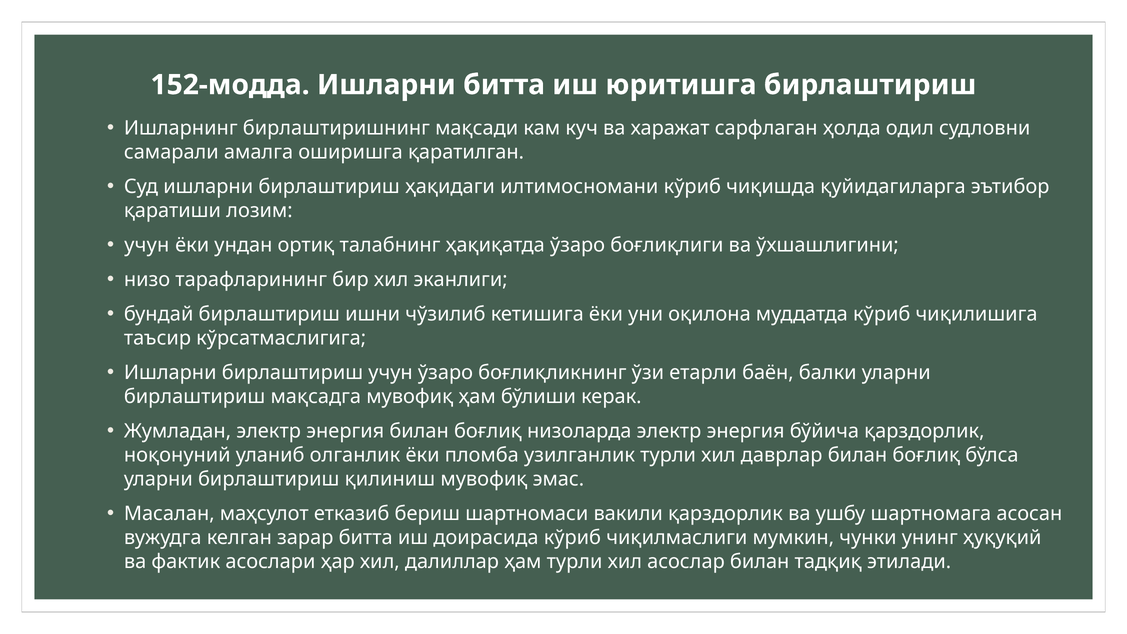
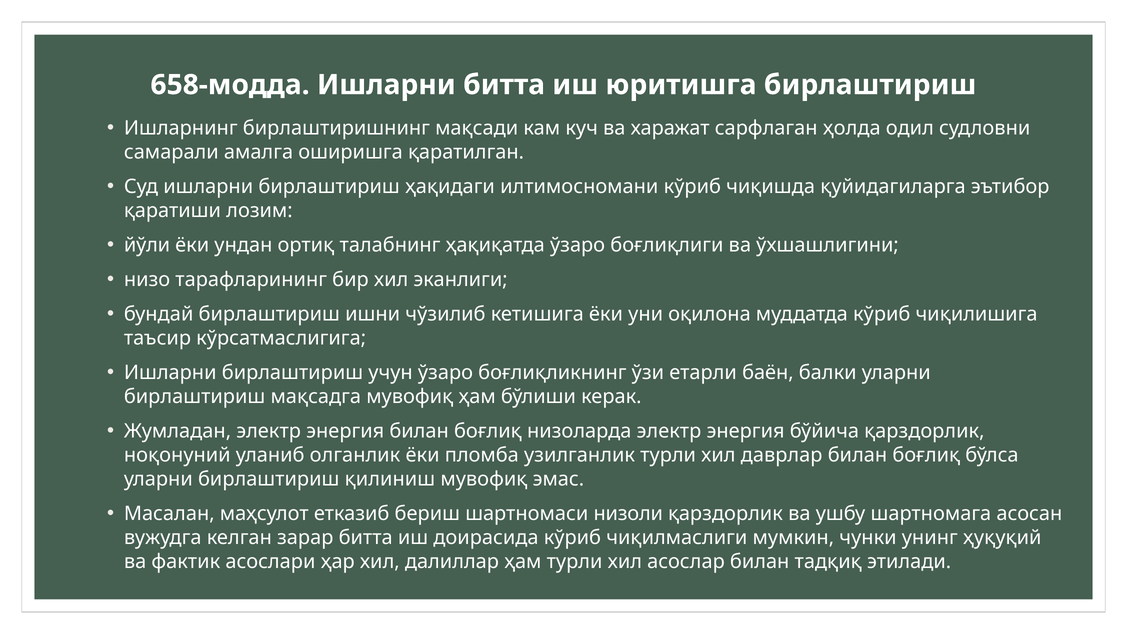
152-модда: 152-модда -> 658-модда
учун at (147, 245): учун -> йўли
вакили: вакили -> низоли
